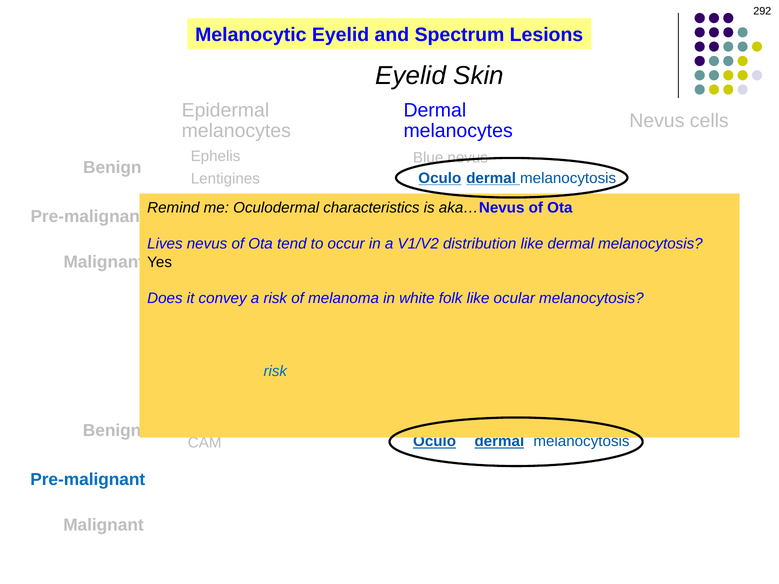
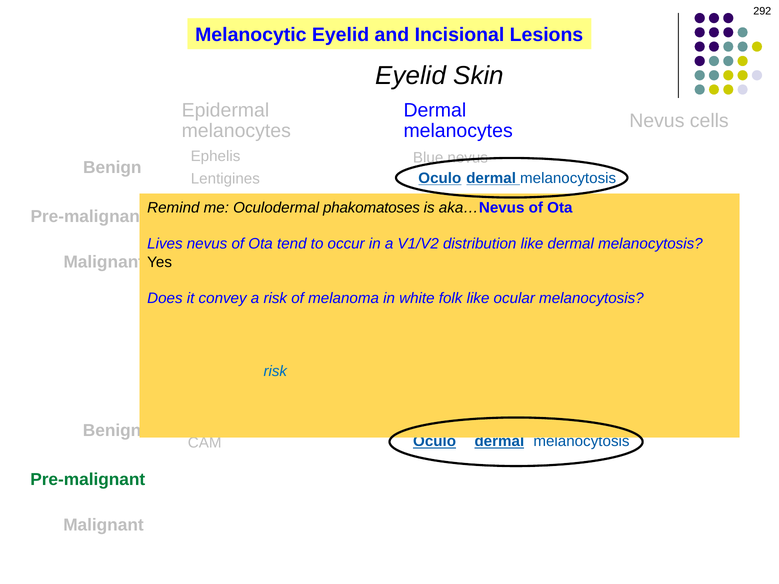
Spectrum: Spectrum -> Incisional
characteristics: characteristics -> phakomatoses
Pre-malignant at (88, 480) colour: blue -> green
